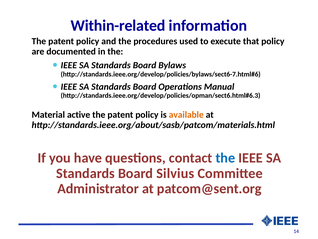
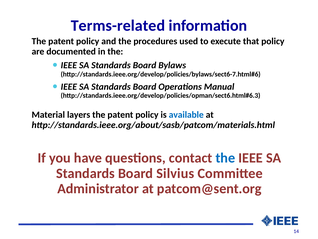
Within-related: Within-related -> Terms-related
active: active -> layers
available colour: orange -> blue
